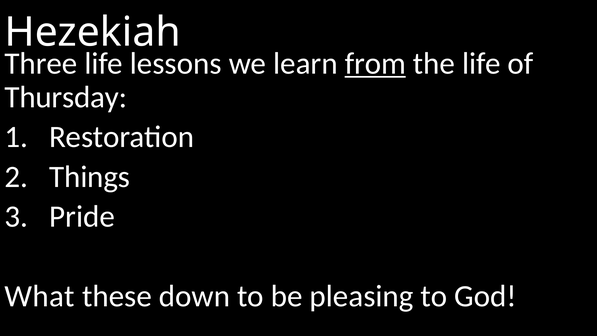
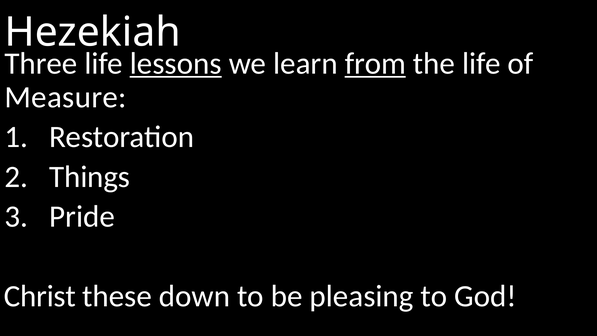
lessons underline: none -> present
Thursday: Thursday -> Measure
What: What -> Christ
